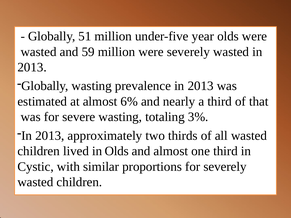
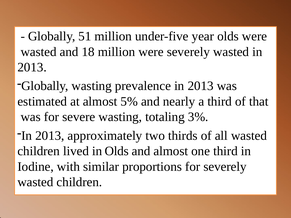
59: 59 -> 18
6%: 6% -> 5%
Cystic: Cystic -> Iodine
